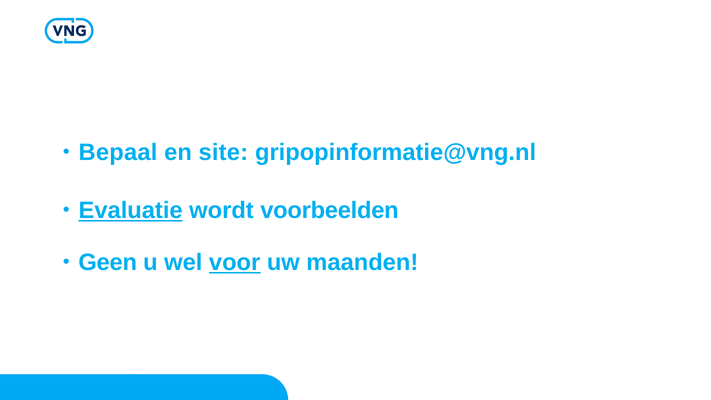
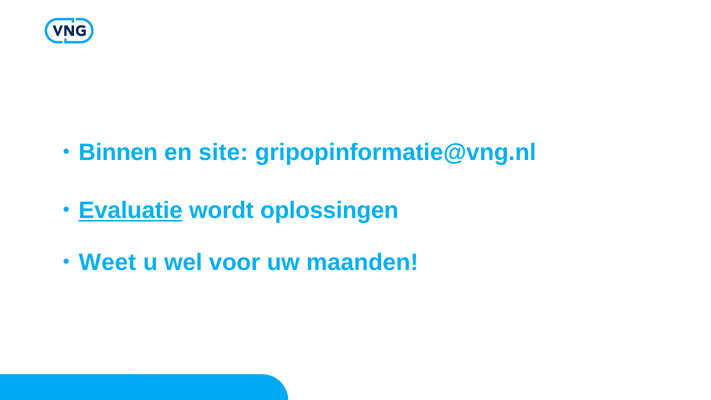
Bepaal: Bepaal -> Binnen
voorbeelden: voorbeelden -> oplossingen
Geen: Geen -> Weet
voor underline: present -> none
